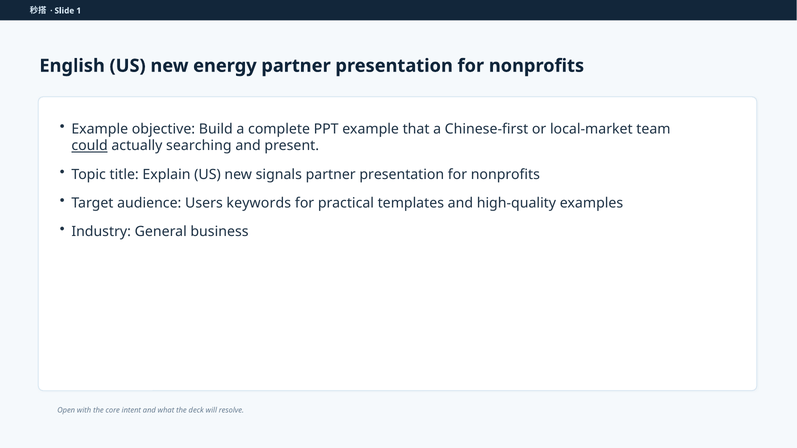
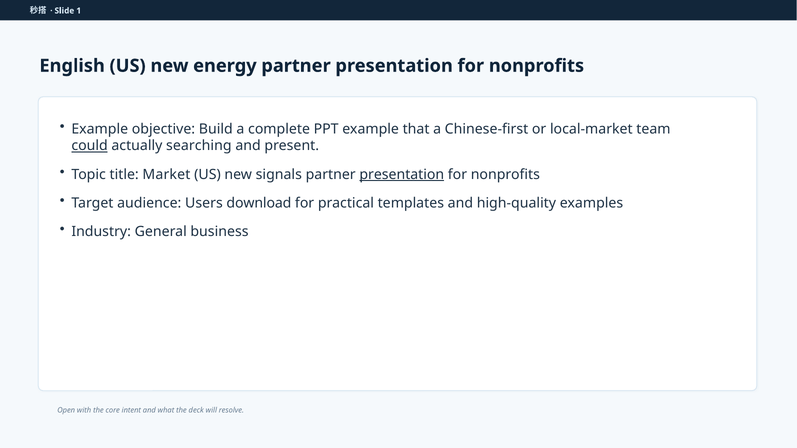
Explain: Explain -> Market
presentation at (402, 174) underline: none -> present
keywords: keywords -> download
